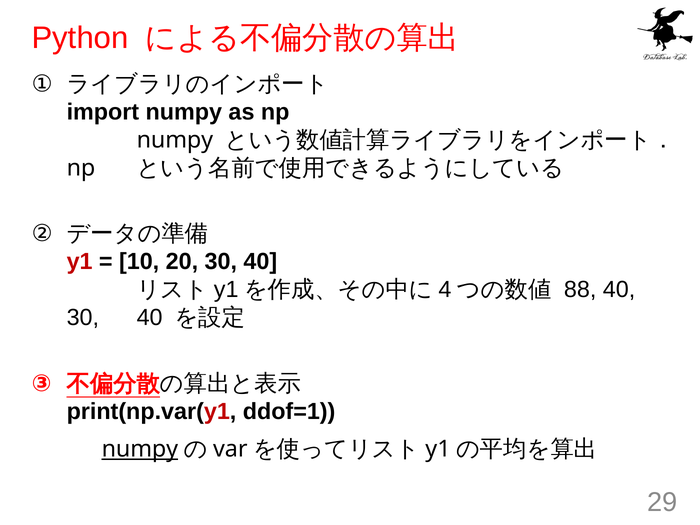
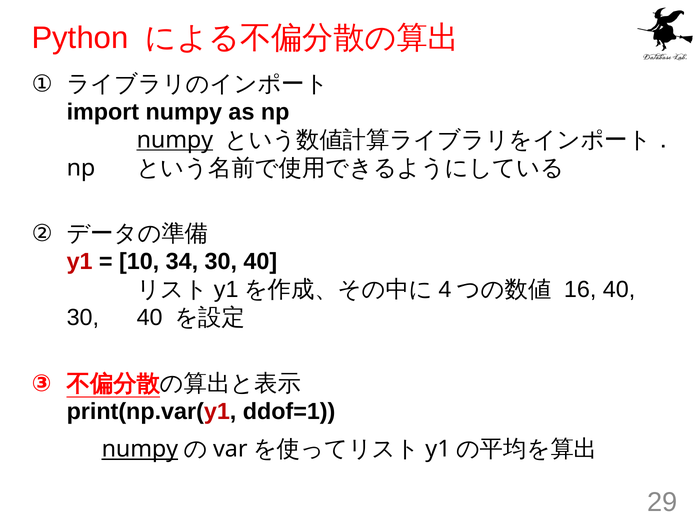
numpy at (175, 140) underline: none -> present
20: 20 -> 34
88: 88 -> 16
